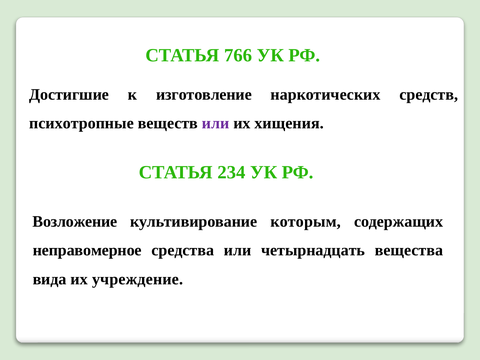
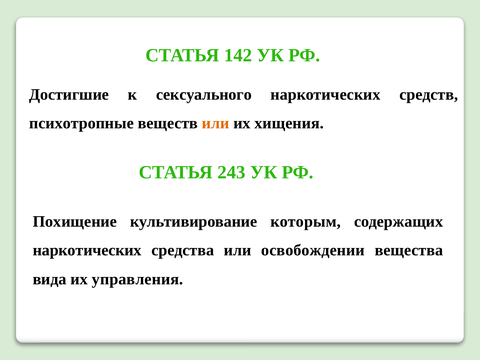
766: 766 -> 142
изготовление: изготовление -> сексуального
или at (216, 123) colour: purple -> orange
234: 234 -> 243
Возложение: Возложение -> Похищение
неправомерное at (87, 250): неправомерное -> наркотических
четырнадцать: четырнадцать -> освобождении
учреждение: учреждение -> управления
